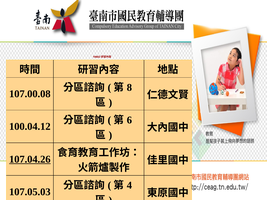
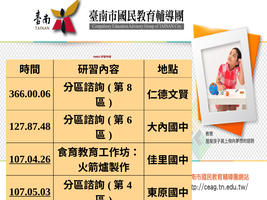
107.00.08: 107.00.08 -> 366.00.06
100.04.12: 100.04.12 -> 127.87.48
107.05.03 underline: none -> present
